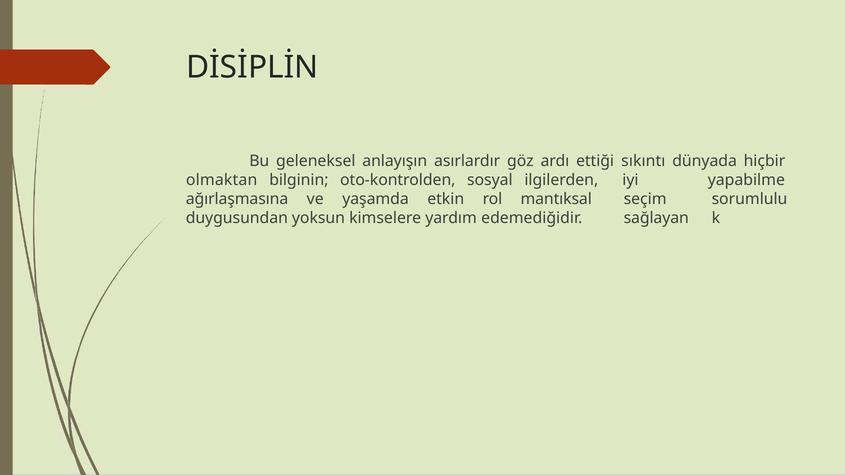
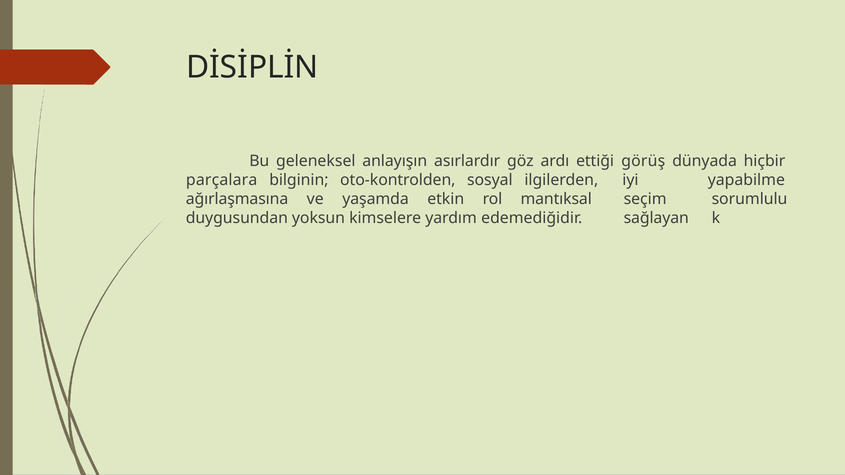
sıkıntı: sıkıntı -> görüş
olmaktan: olmaktan -> parçalara
